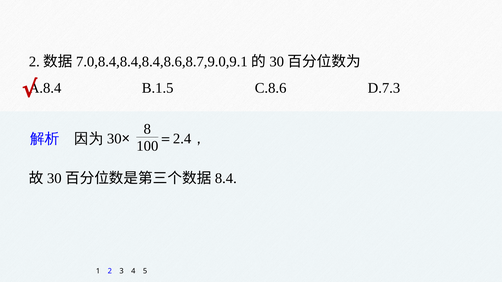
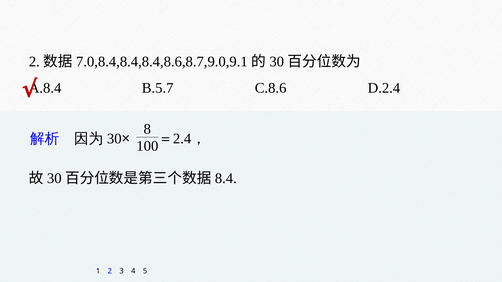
B.1.5: B.1.5 -> B.5.7
D.7.3: D.7.3 -> D.2.4
